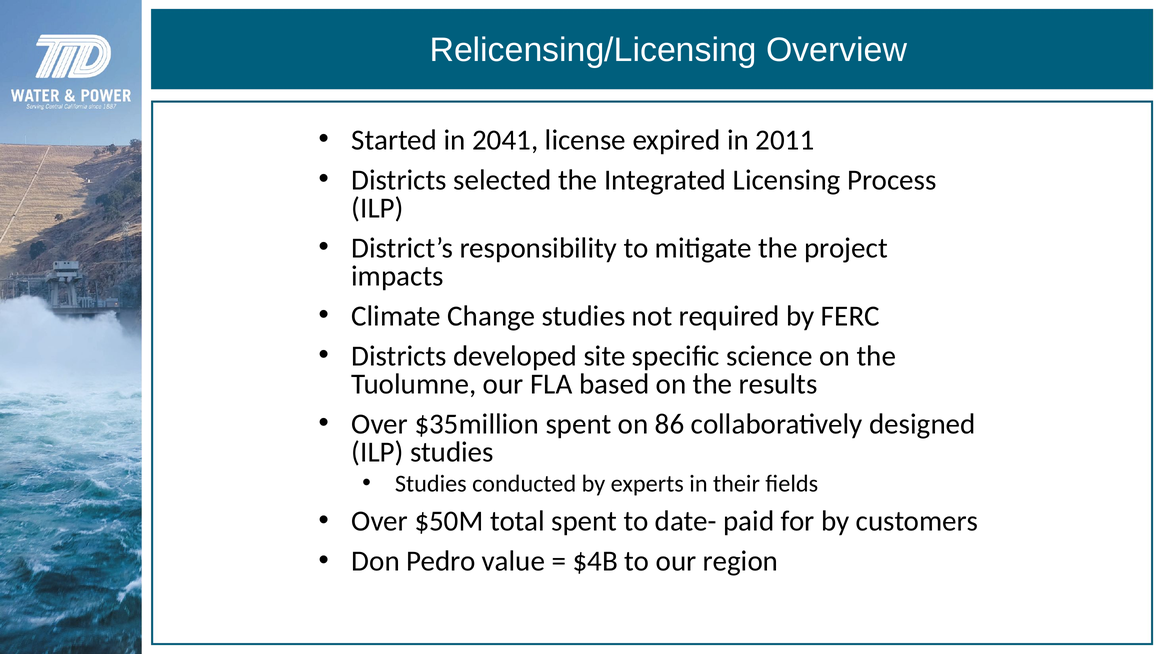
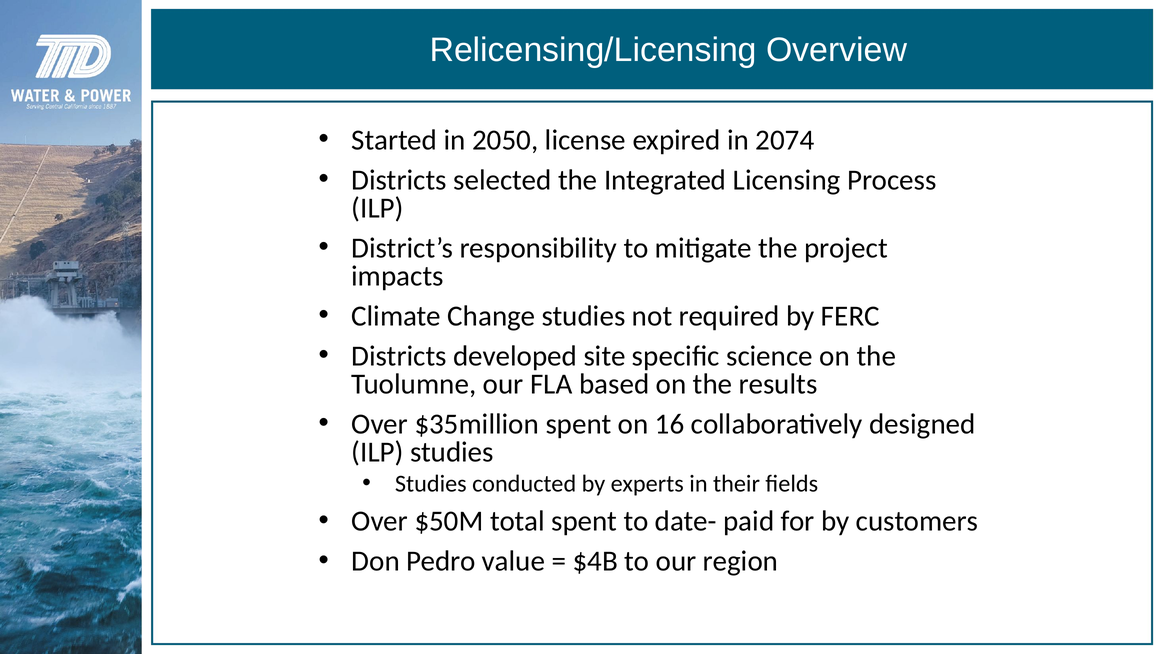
2041: 2041 -> 2050
2011: 2011 -> 2074
86: 86 -> 16
